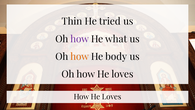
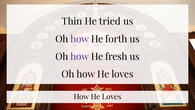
what: what -> forth
how at (80, 57) colour: orange -> purple
body: body -> fresh
